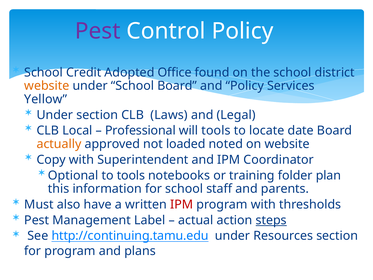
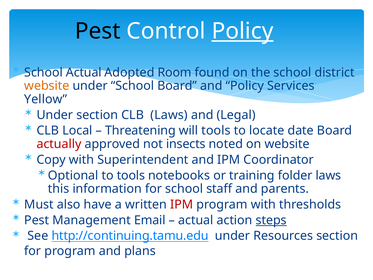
Pest at (98, 31) colour: purple -> black
Policy at (242, 31) underline: none -> present
School Credit: Credit -> Actual
Office: Office -> Room
Professional: Professional -> Threatening
actually colour: orange -> red
loaded: loaded -> insects
folder plan: plan -> laws
Label: Label -> Email
